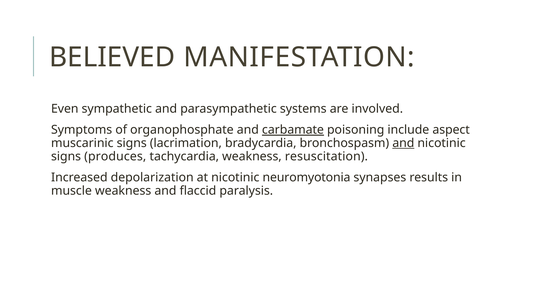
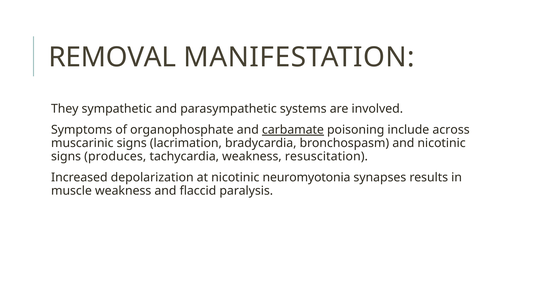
BELIEVED: BELIEVED -> REMOVAL
Even: Even -> They
aspect: aspect -> across
and at (403, 143) underline: present -> none
